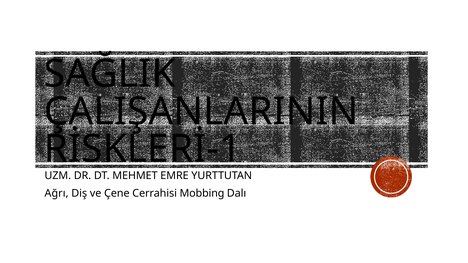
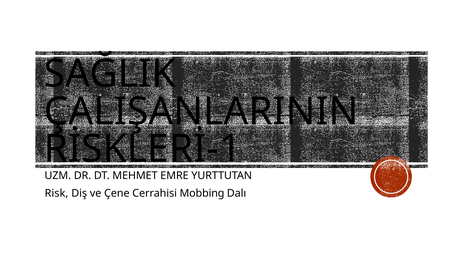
Ağrı: Ağrı -> Risk
